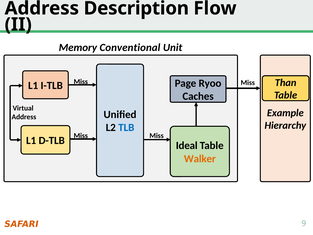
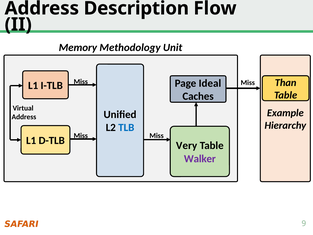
Conventional: Conventional -> Methodology
Ryoo: Ryoo -> Ideal
Ideal: Ideal -> Very
Walker colour: orange -> purple
